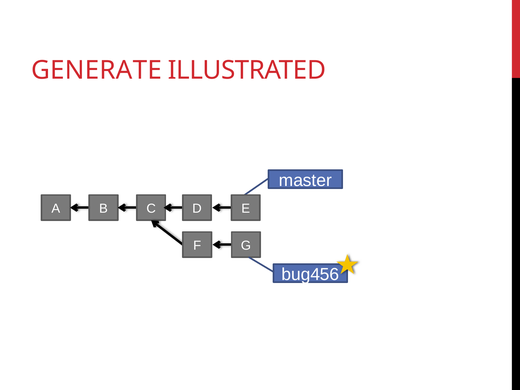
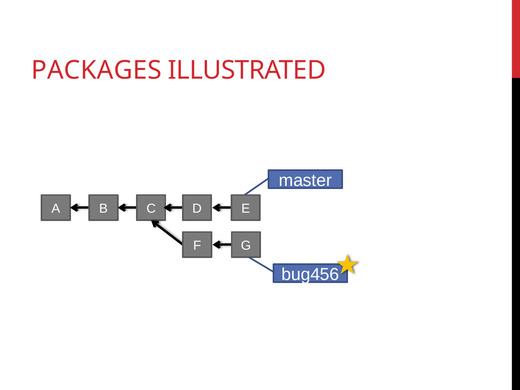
GENERATE: GENERATE -> PACKAGES
